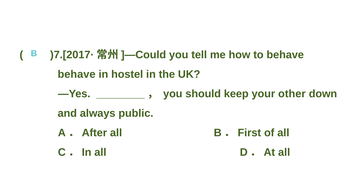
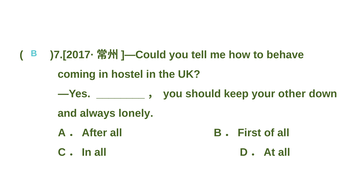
behave at (77, 74): behave -> coming
public: public -> lonely
